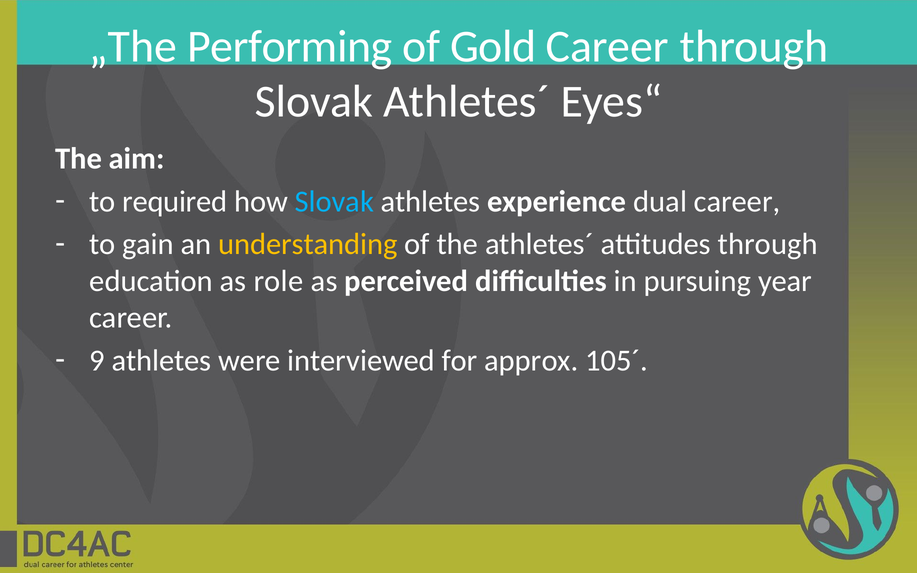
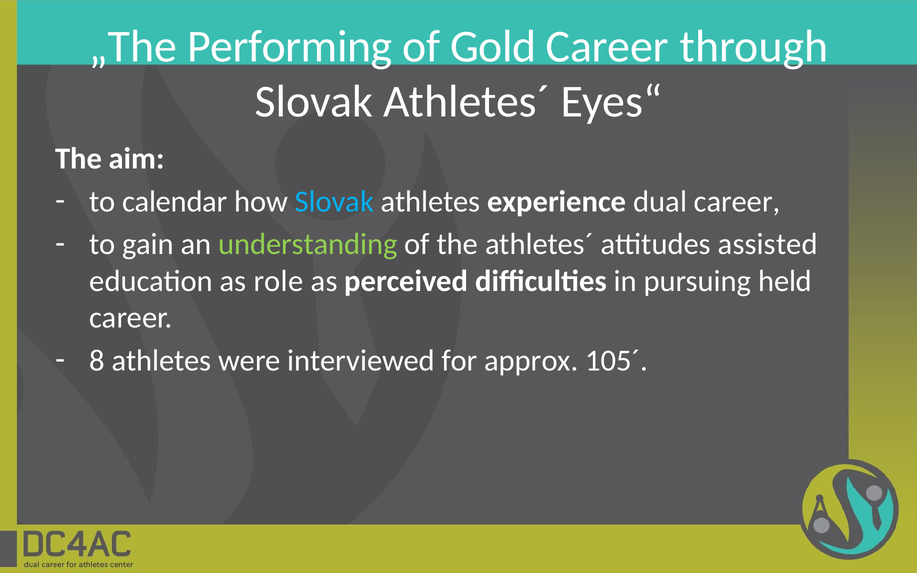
required: required -> calendar
understanding colour: yellow -> light green
attitudes through: through -> assisted
year: year -> held
9: 9 -> 8
